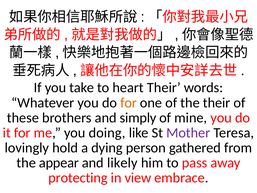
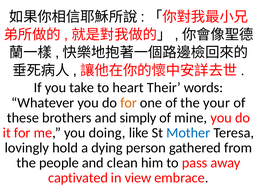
the their: their -> your
Mother colour: purple -> blue
appear: appear -> people
likely: likely -> clean
protecting: protecting -> captivated
